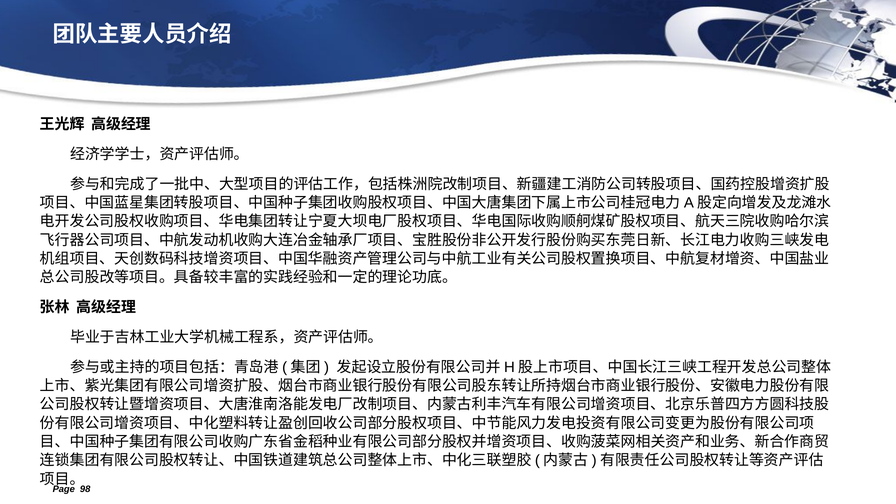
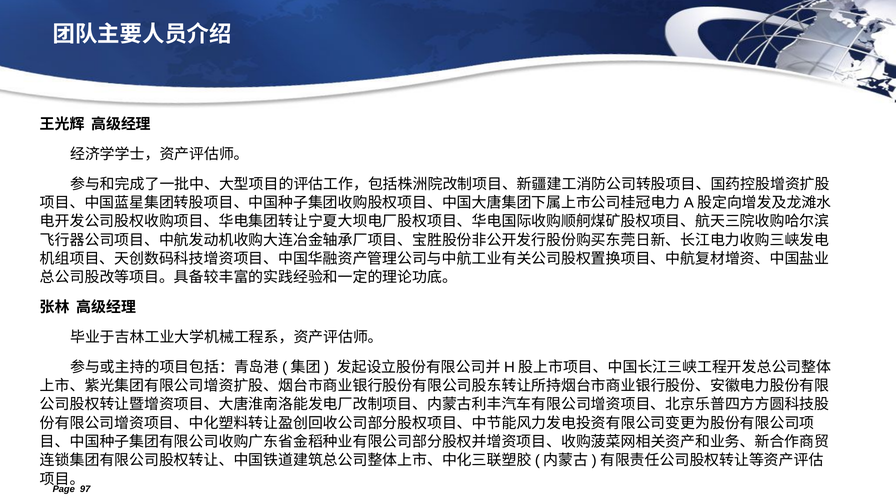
98: 98 -> 97
